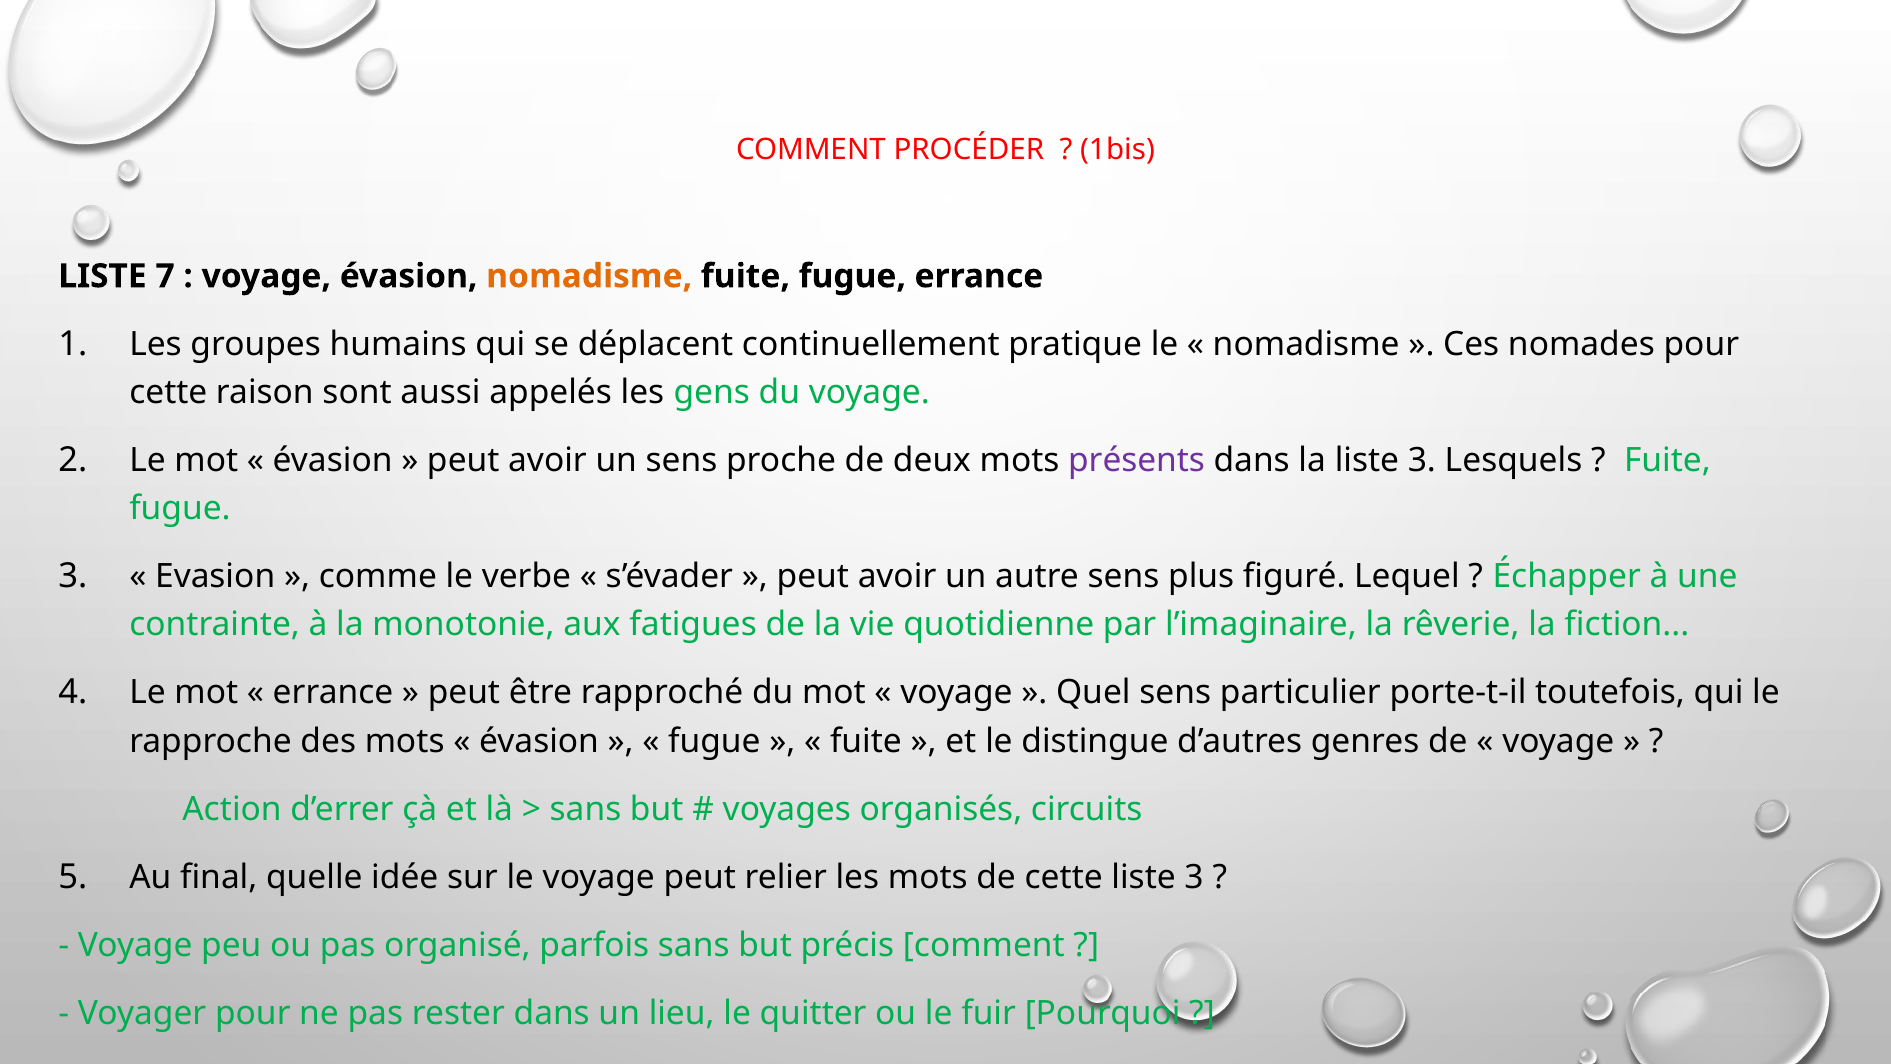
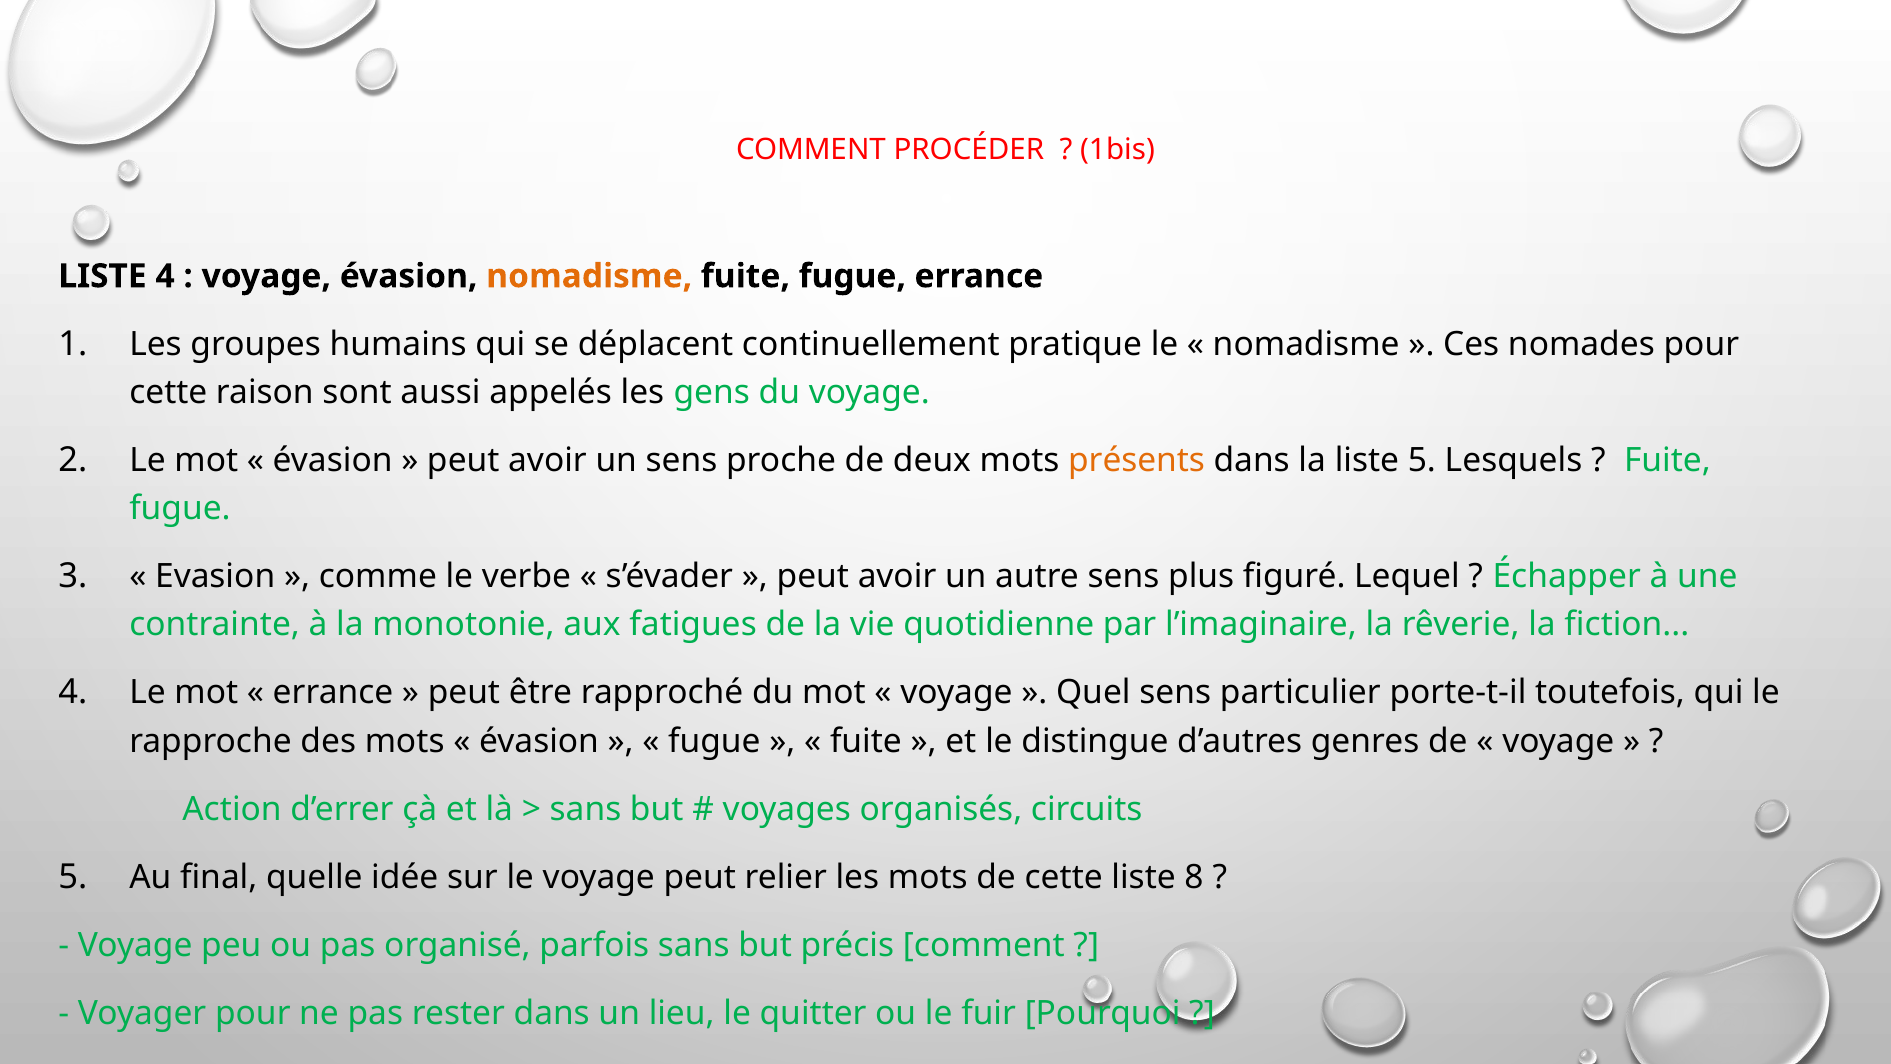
LISTE 7: 7 -> 4
présents colour: purple -> orange
la liste 3: 3 -> 5
cette liste 3: 3 -> 8
